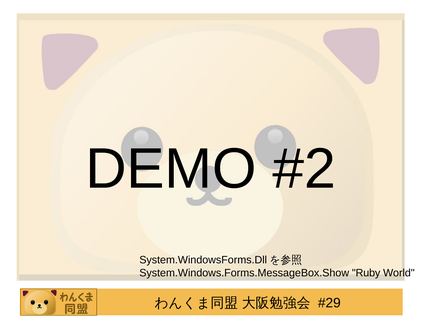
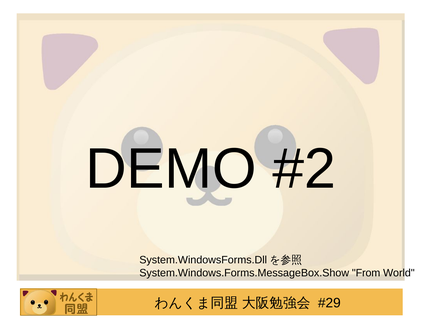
Ruby: Ruby -> From
